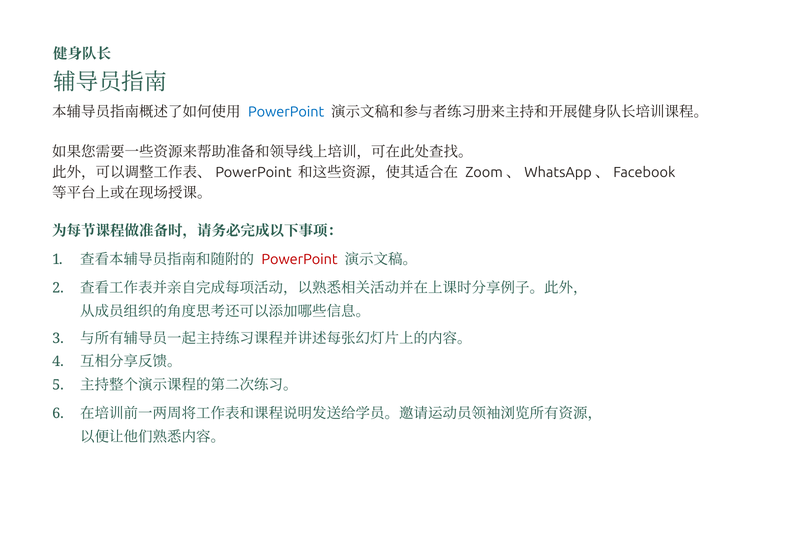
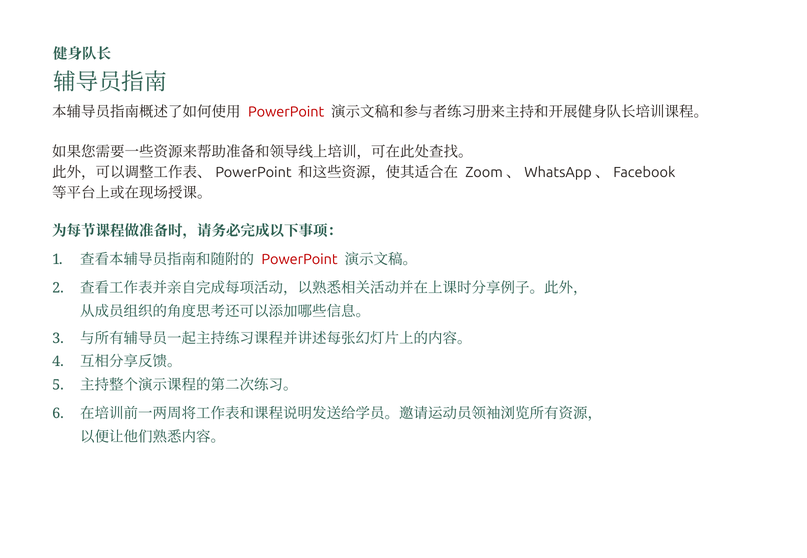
PowerPoint at (286, 112) colour: blue -> red
